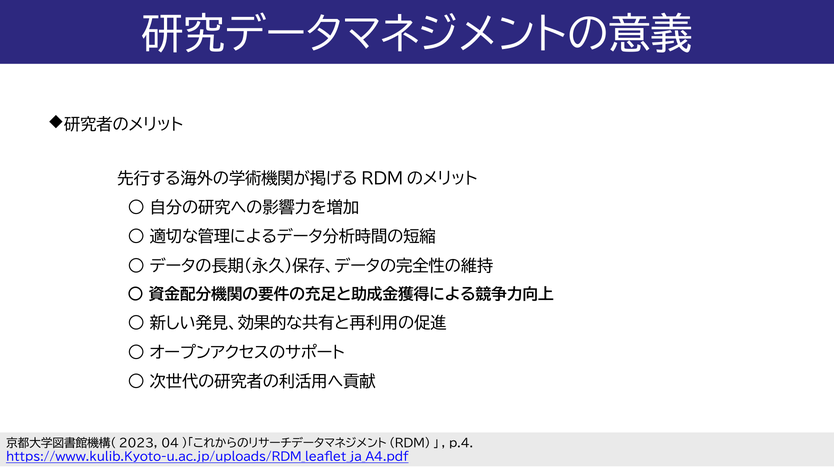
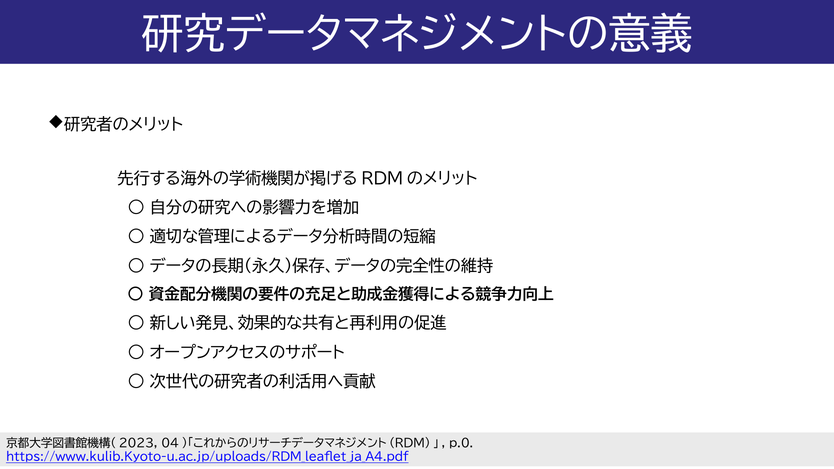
p.4: p.4 -> p.0
